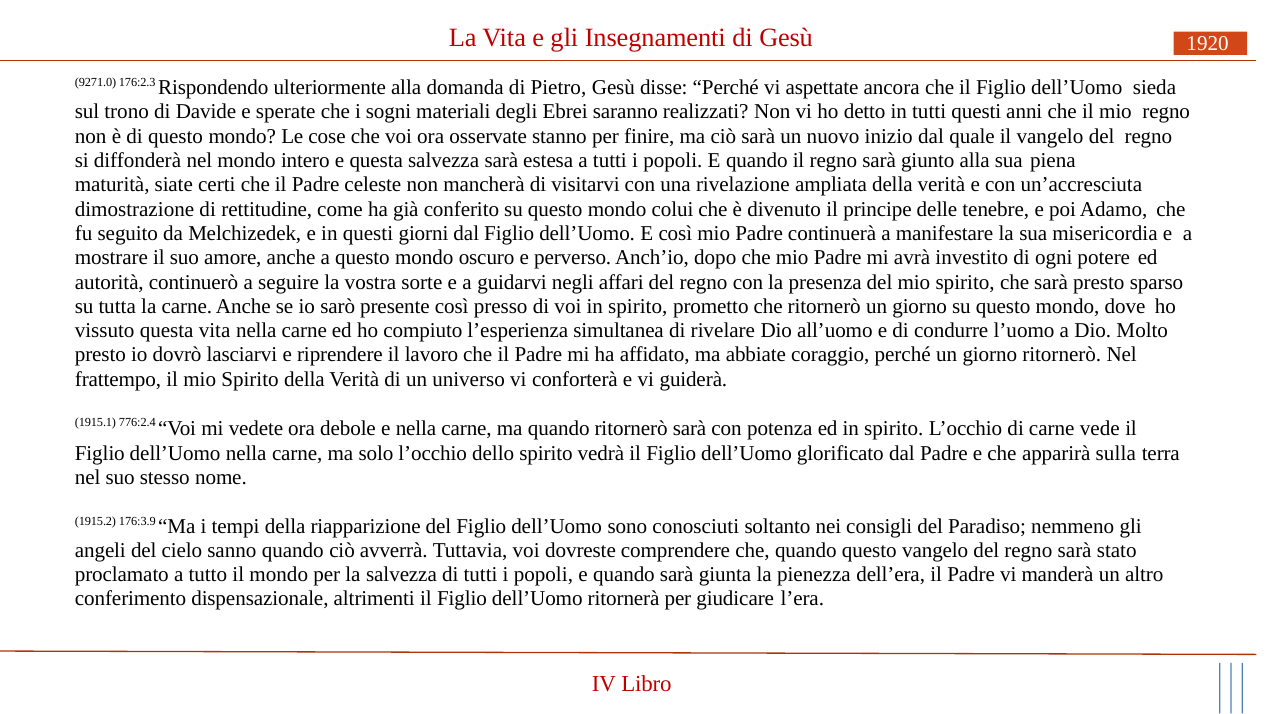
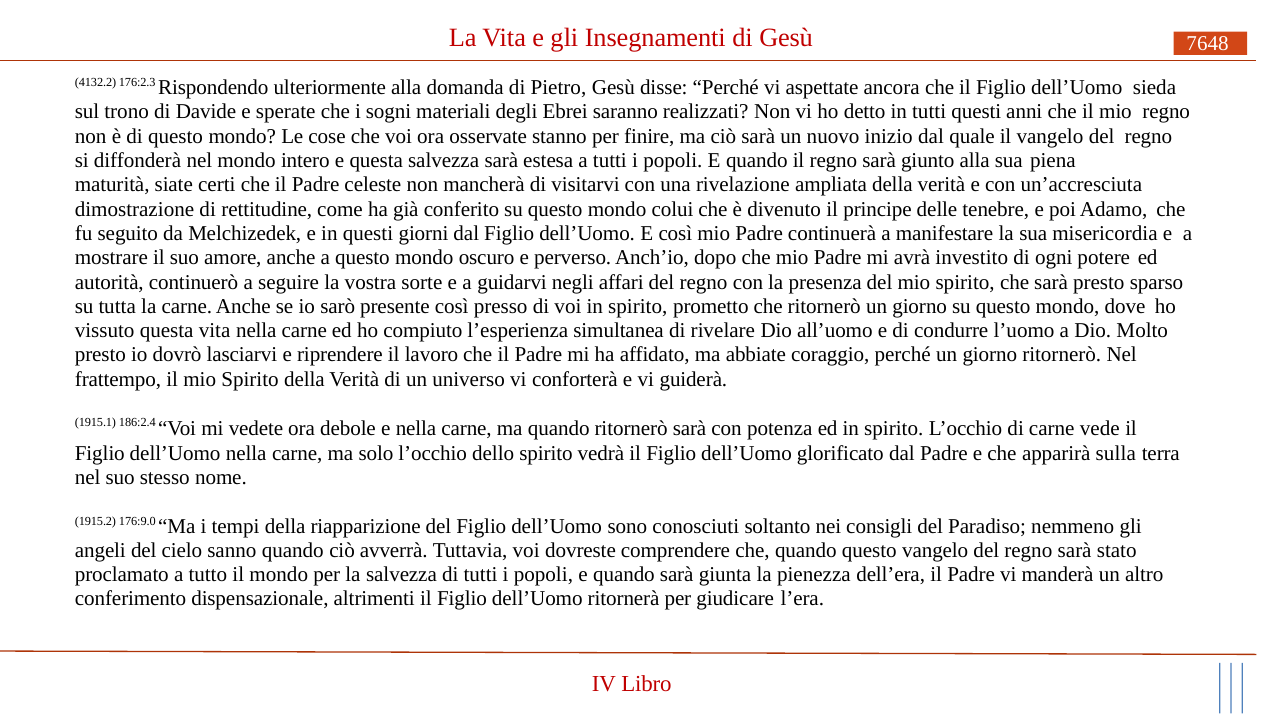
1920: 1920 -> 7648
9271.0: 9271.0 -> 4132.2
776:2.4: 776:2.4 -> 186:2.4
176:3.9: 176:3.9 -> 176:9.0
